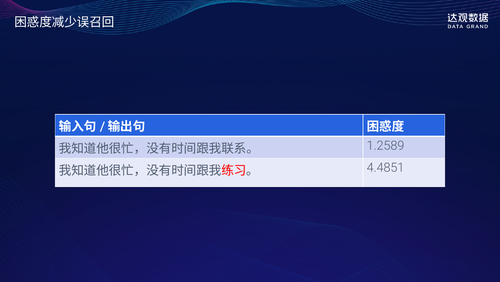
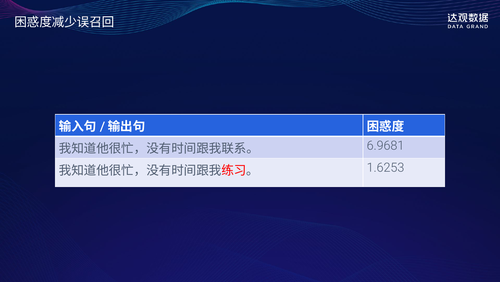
1.2589: 1.2589 -> 6.9681
4.4851: 4.4851 -> 1.6253
